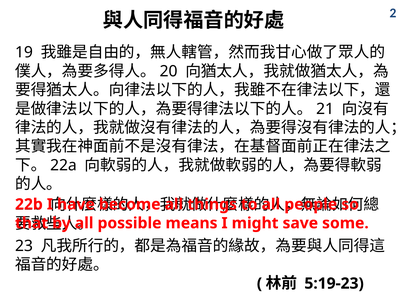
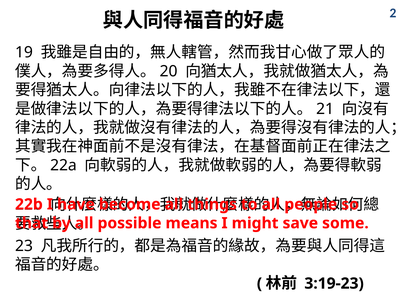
5:19-23: 5:19-23 -> 3:19-23
